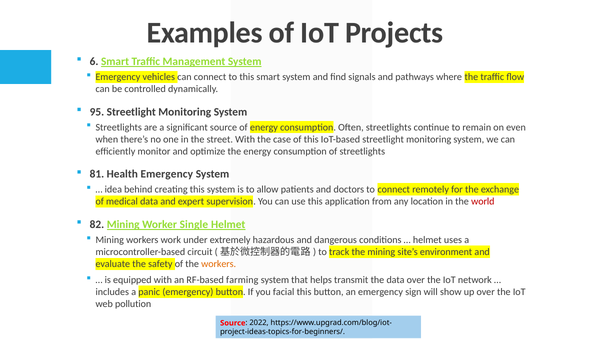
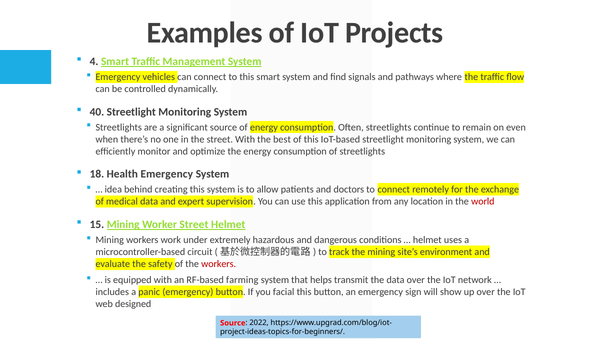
6: 6 -> 4
95: 95 -> 40
case: case -> best
81: 81 -> 18
82: 82 -> 15
Worker Single: Single -> Street
workers at (219, 264) colour: orange -> red
pollution: pollution -> designed
